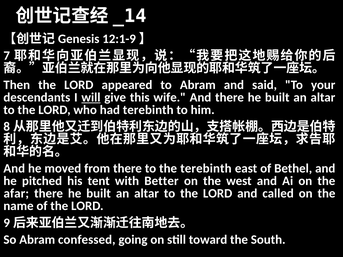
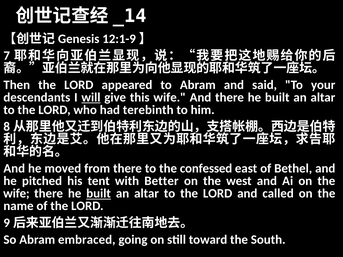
the terebinth: terebinth -> confessed
afar at (16, 194): afar -> wife
built at (99, 194) underline: none -> present
confessed: confessed -> embraced
